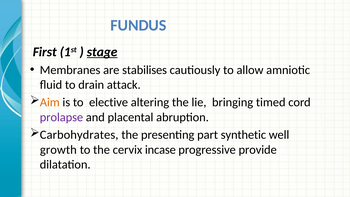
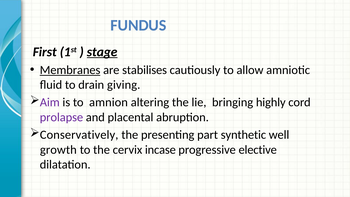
Membranes underline: none -> present
attack: attack -> giving
Aim colour: orange -> purple
elective: elective -> amnion
timed: timed -> highly
Carbohydrates: Carbohydrates -> Conservatively
provide: provide -> elective
